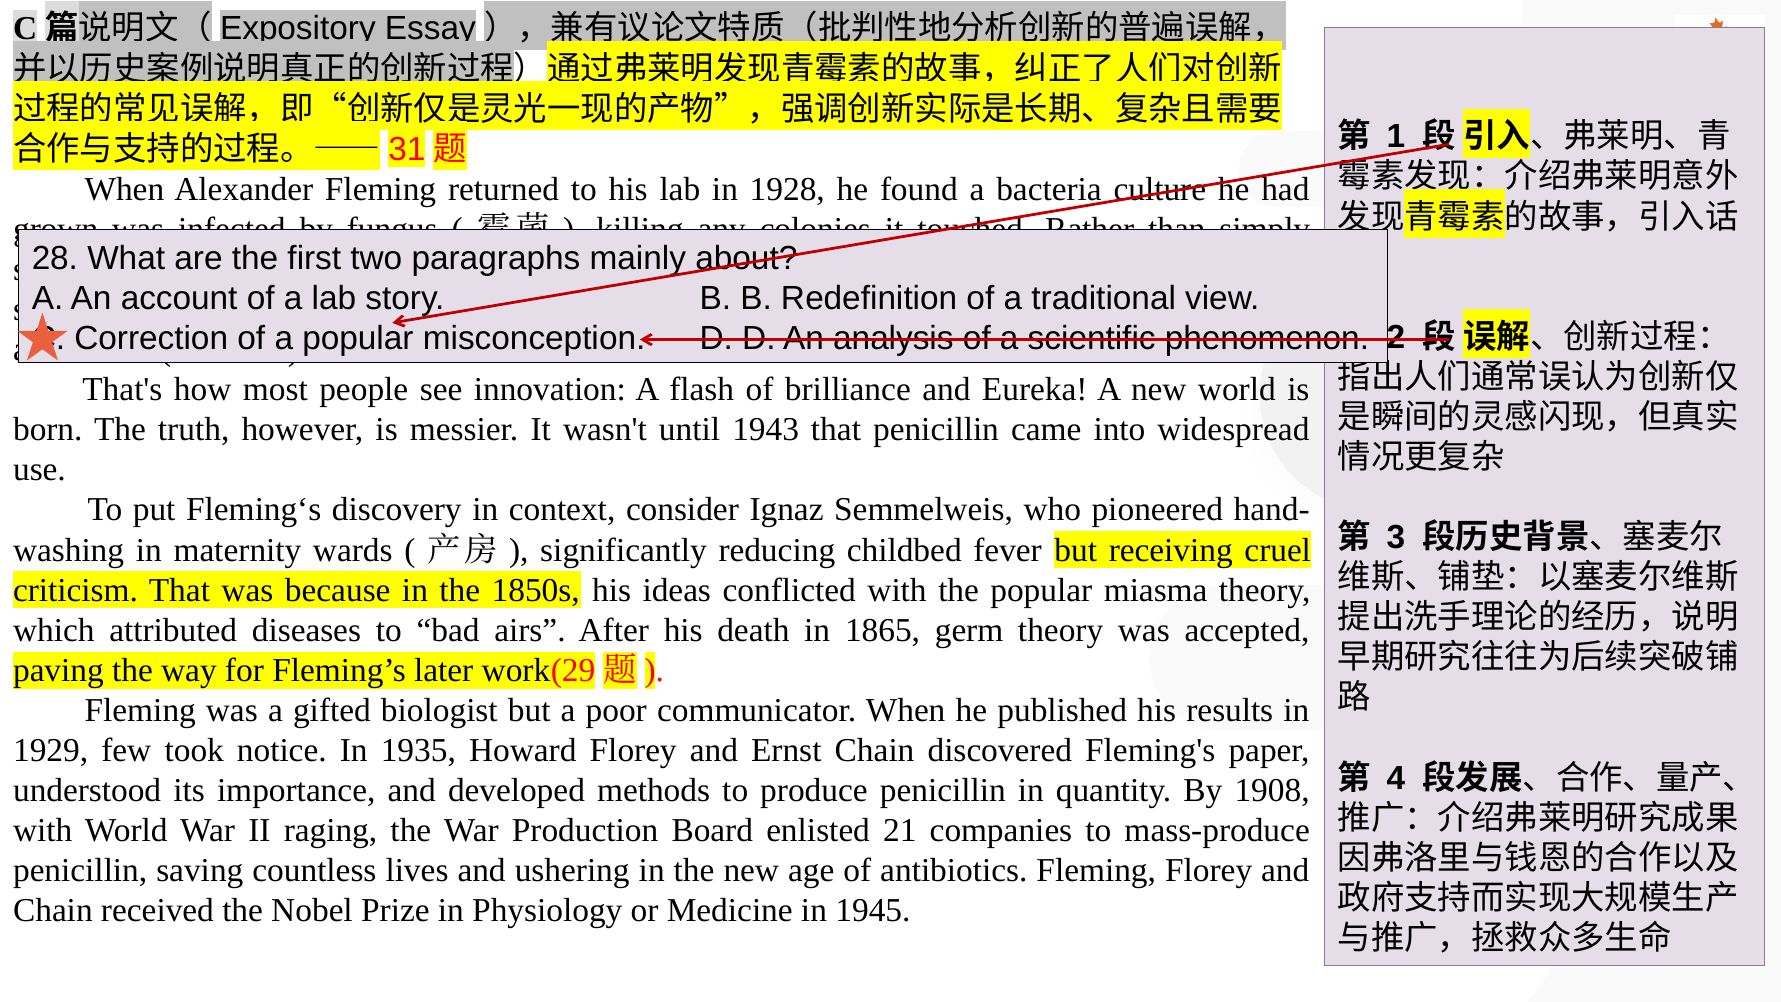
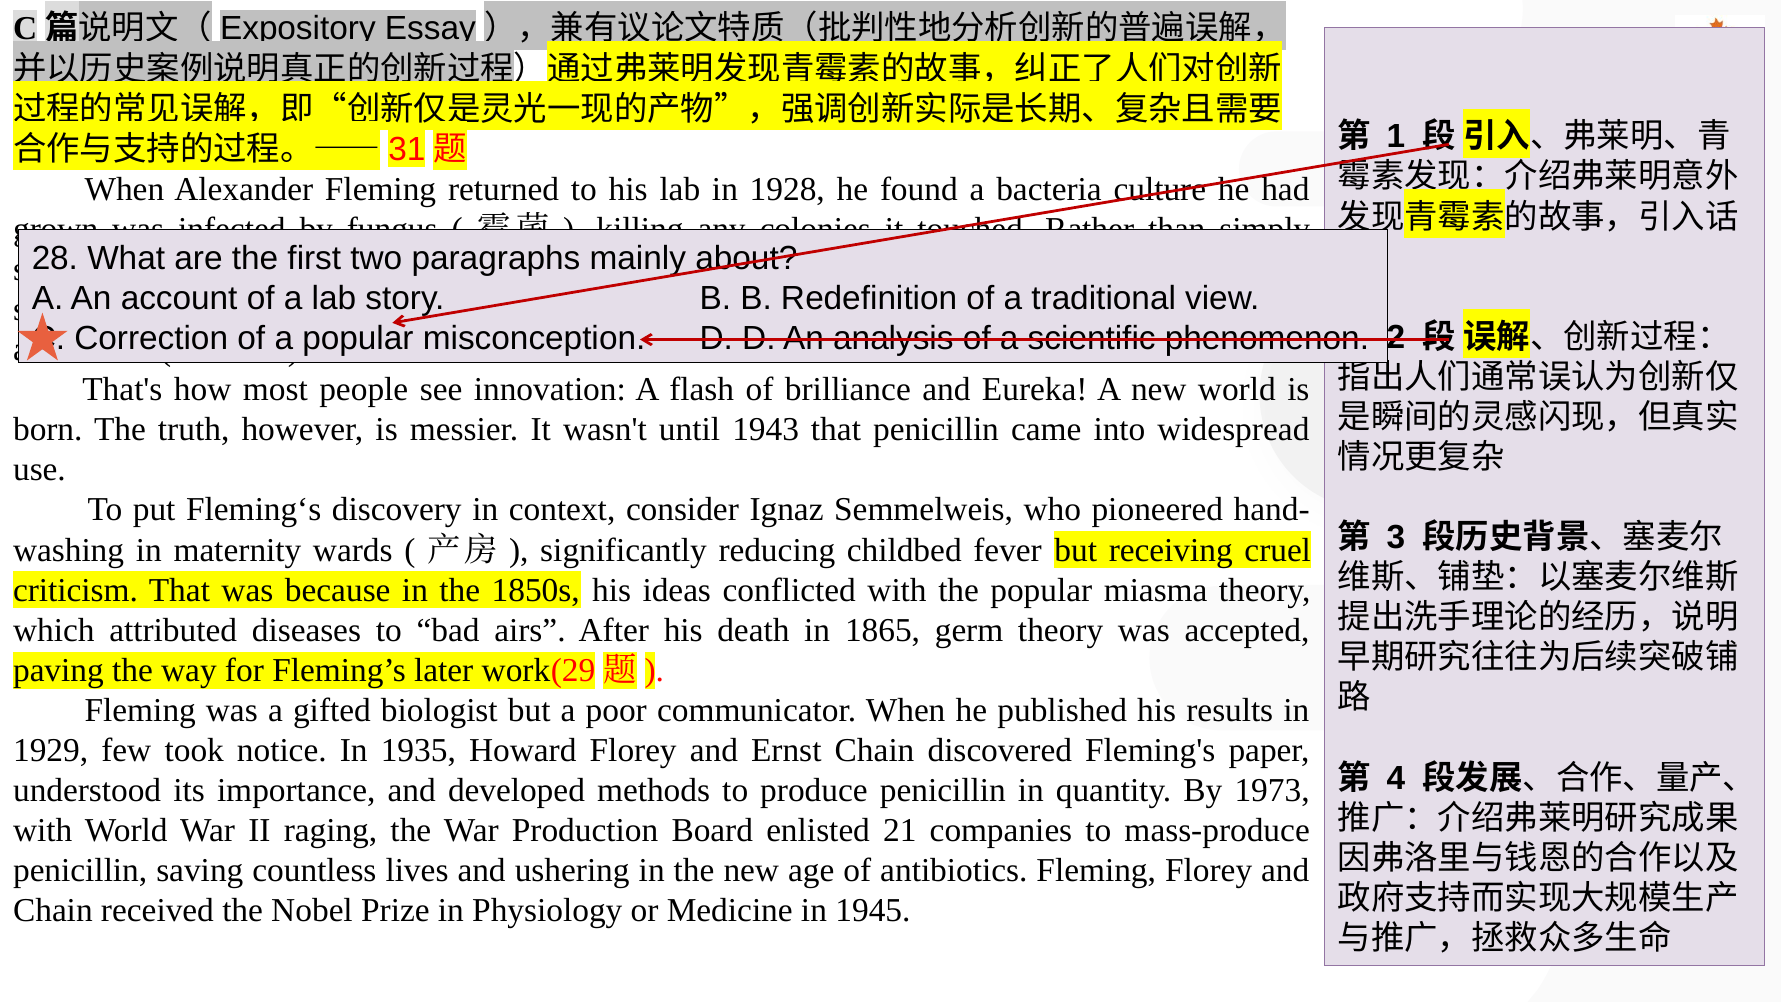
1908: 1908 -> 1973
